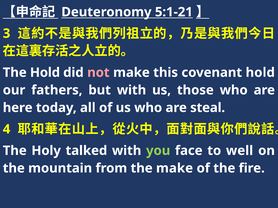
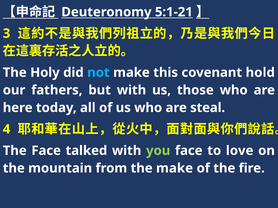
The Hold: Hold -> Holy
not colour: pink -> light blue
The Holy: Holy -> Face
well: well -> love
